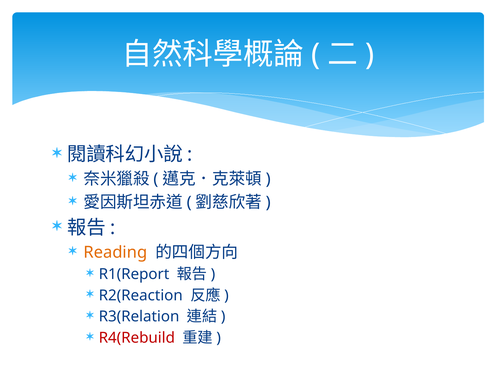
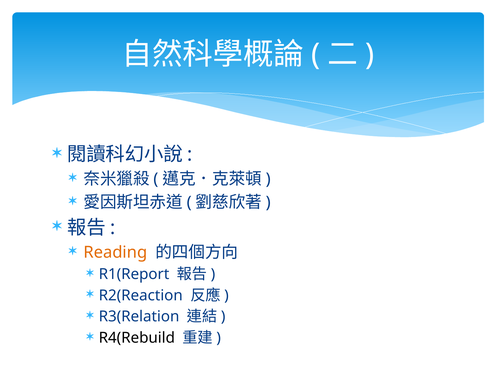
R4(Rebuild colour: red -> black
